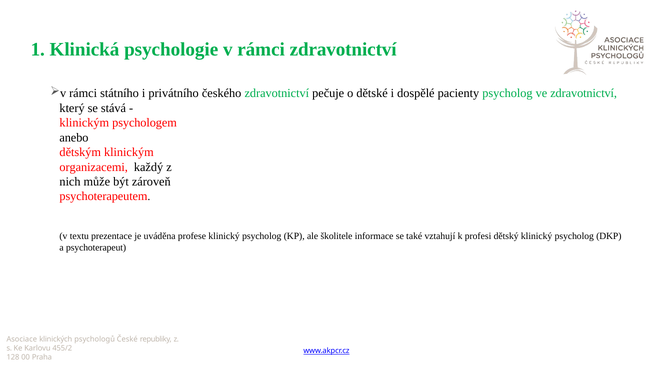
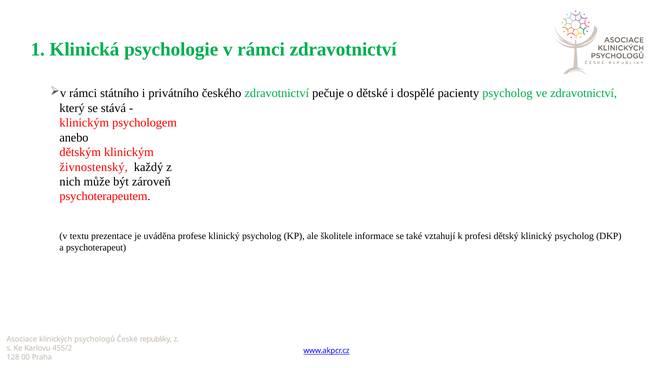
organizacemi: organizacemi -> živnostenský
